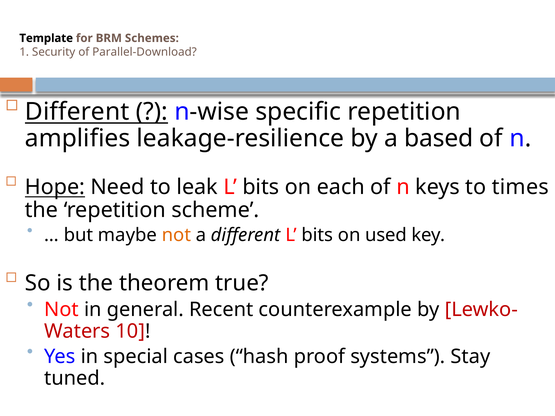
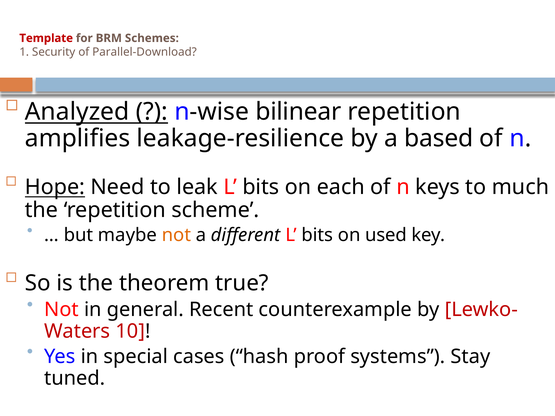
Template colour: black -> red
Different at (77, 112): Different -> Analyzed
specific: specific -> bilinear
times: times -> much
